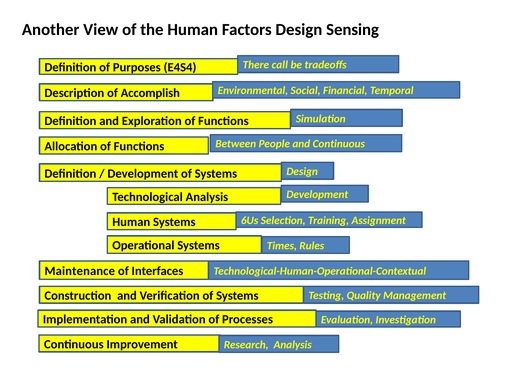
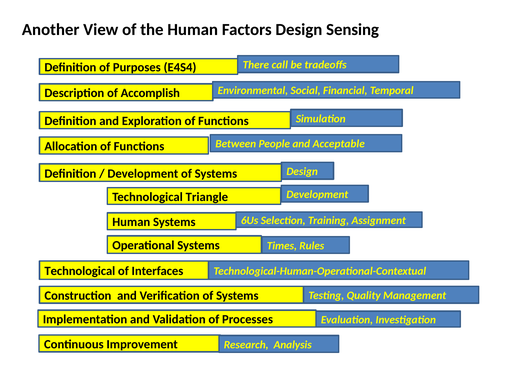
and Continuous: Continuous -> Acceptable
Technological Analysis: Analysis -> Triangle
Maintenance at (80, 271): Maintenance -> Technological
